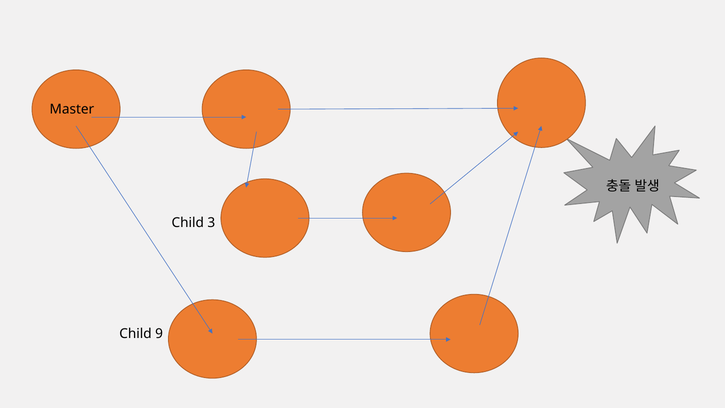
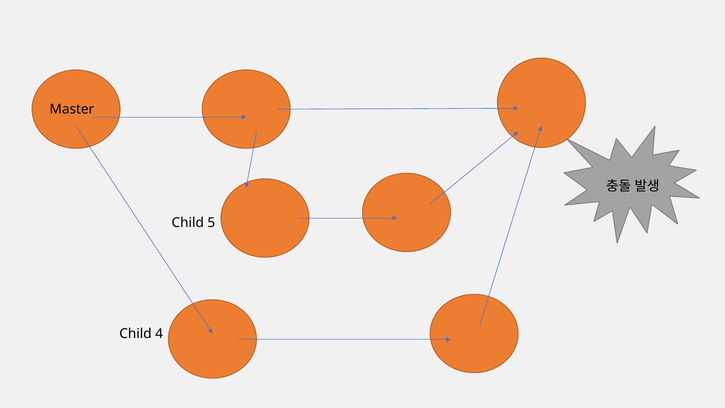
3: 3 -> 5
9: 9 -> 4
